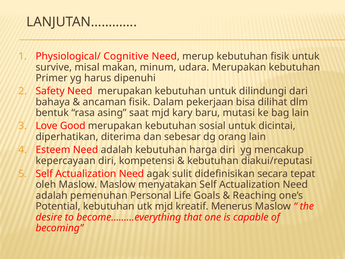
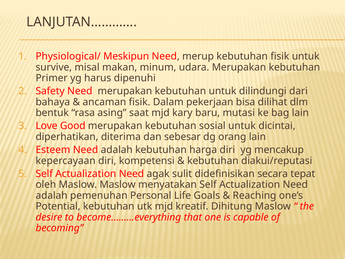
Cognitive: Cognitive -> Meskipun
Menerus: Menerus -> Dihitung
